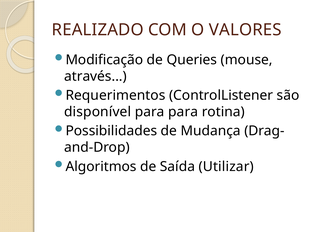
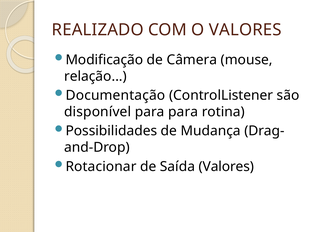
Queries: Queries -> Câmera
através: através -> relação
Requerimentos: Requerimentos -> Documentação
Algoritmos: Algoritmos -> Rotacionar
Saída Utilizar: Utilizar -> Valores
